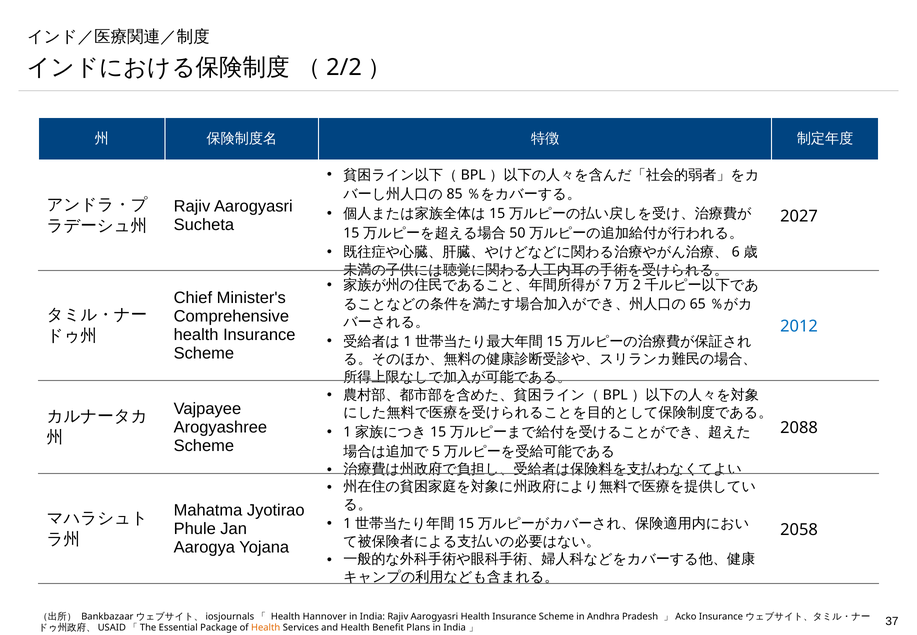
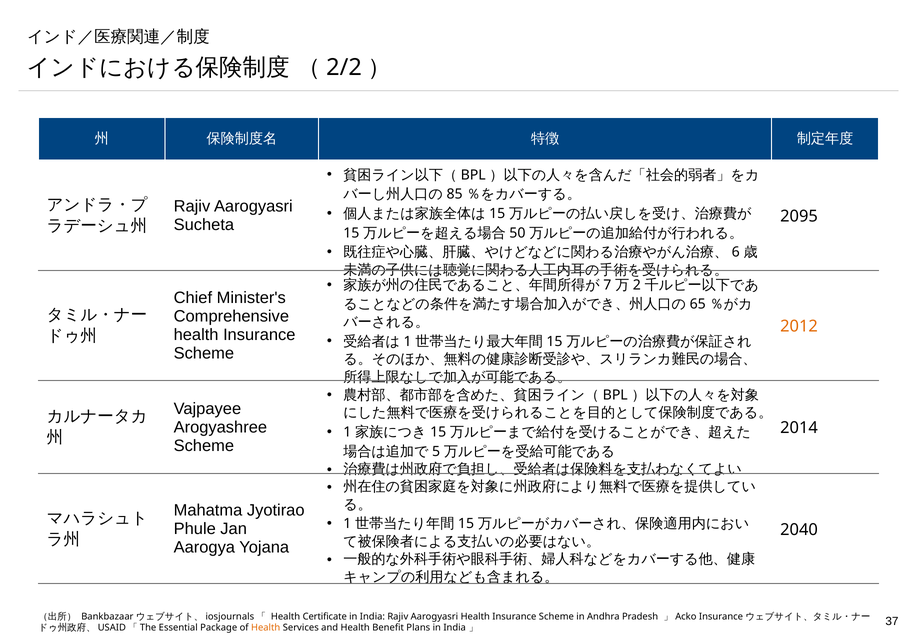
2027: 2027 -> 2095
2012 colour: blue -> orange
2088: 2088 -> 2014
2058: 2058 -> 2040
Hannover: Hannover -> Certificate
